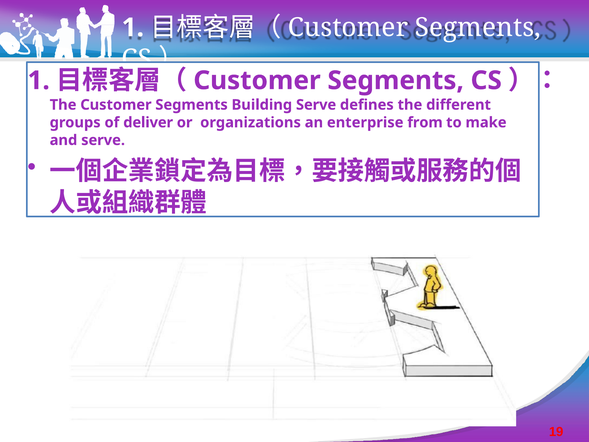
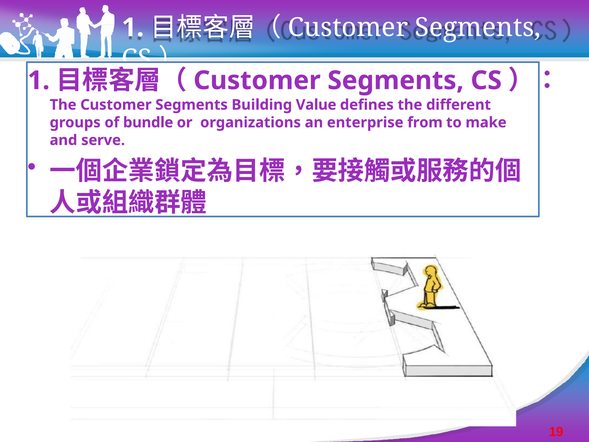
Building Serve: Serve -> Value
deliver: deliver -> bundle
